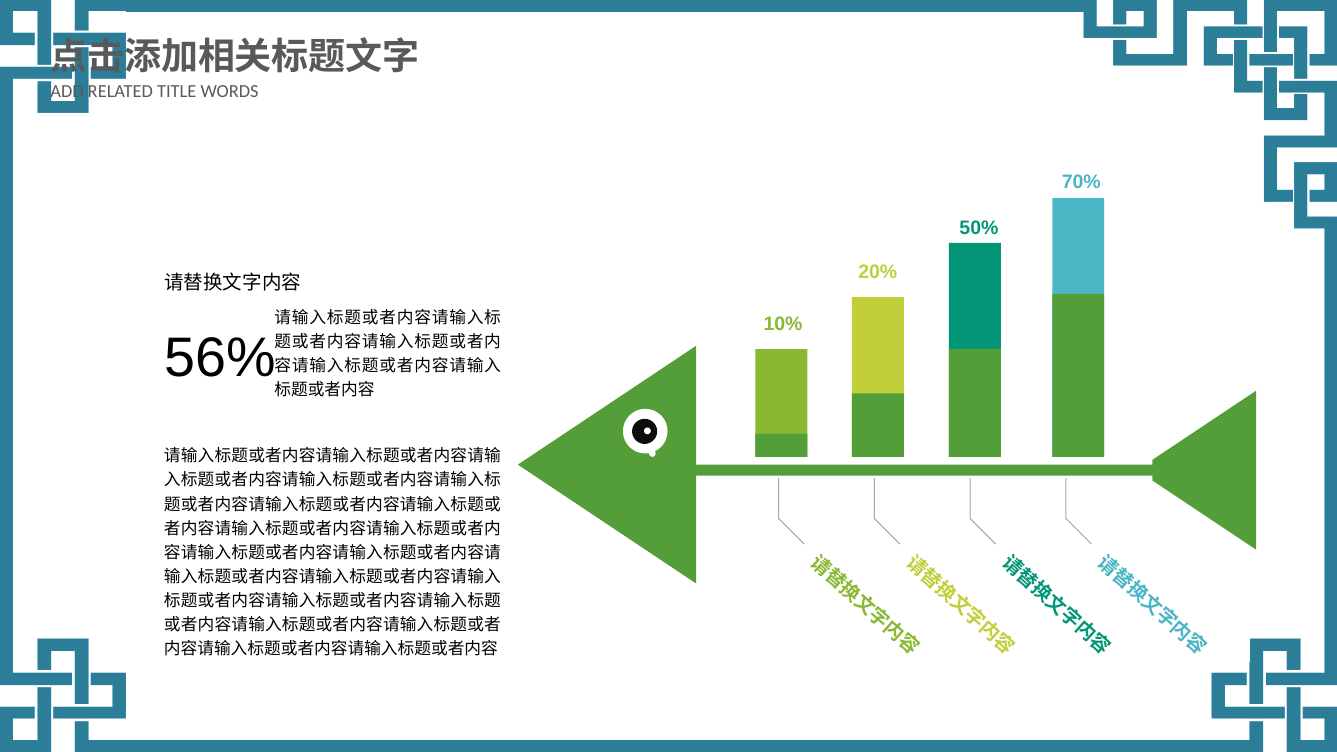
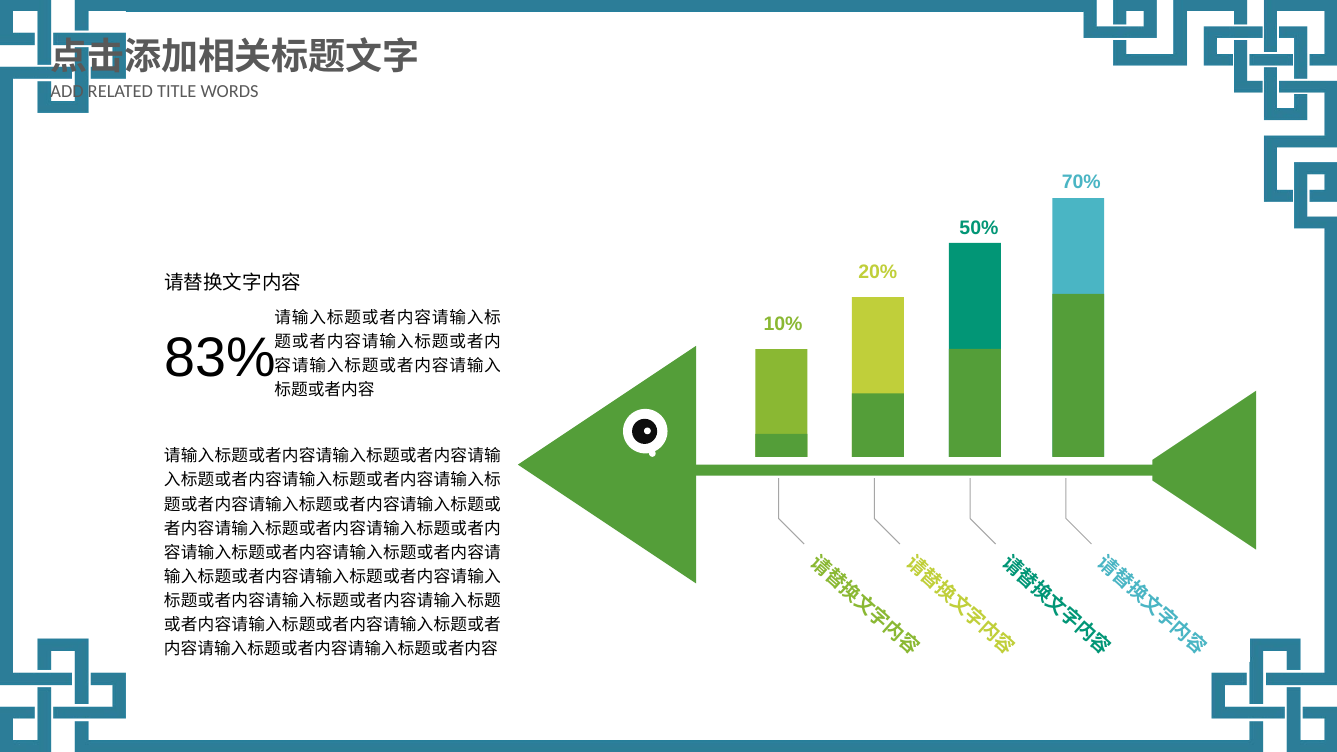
56%: 56% -> 83%
